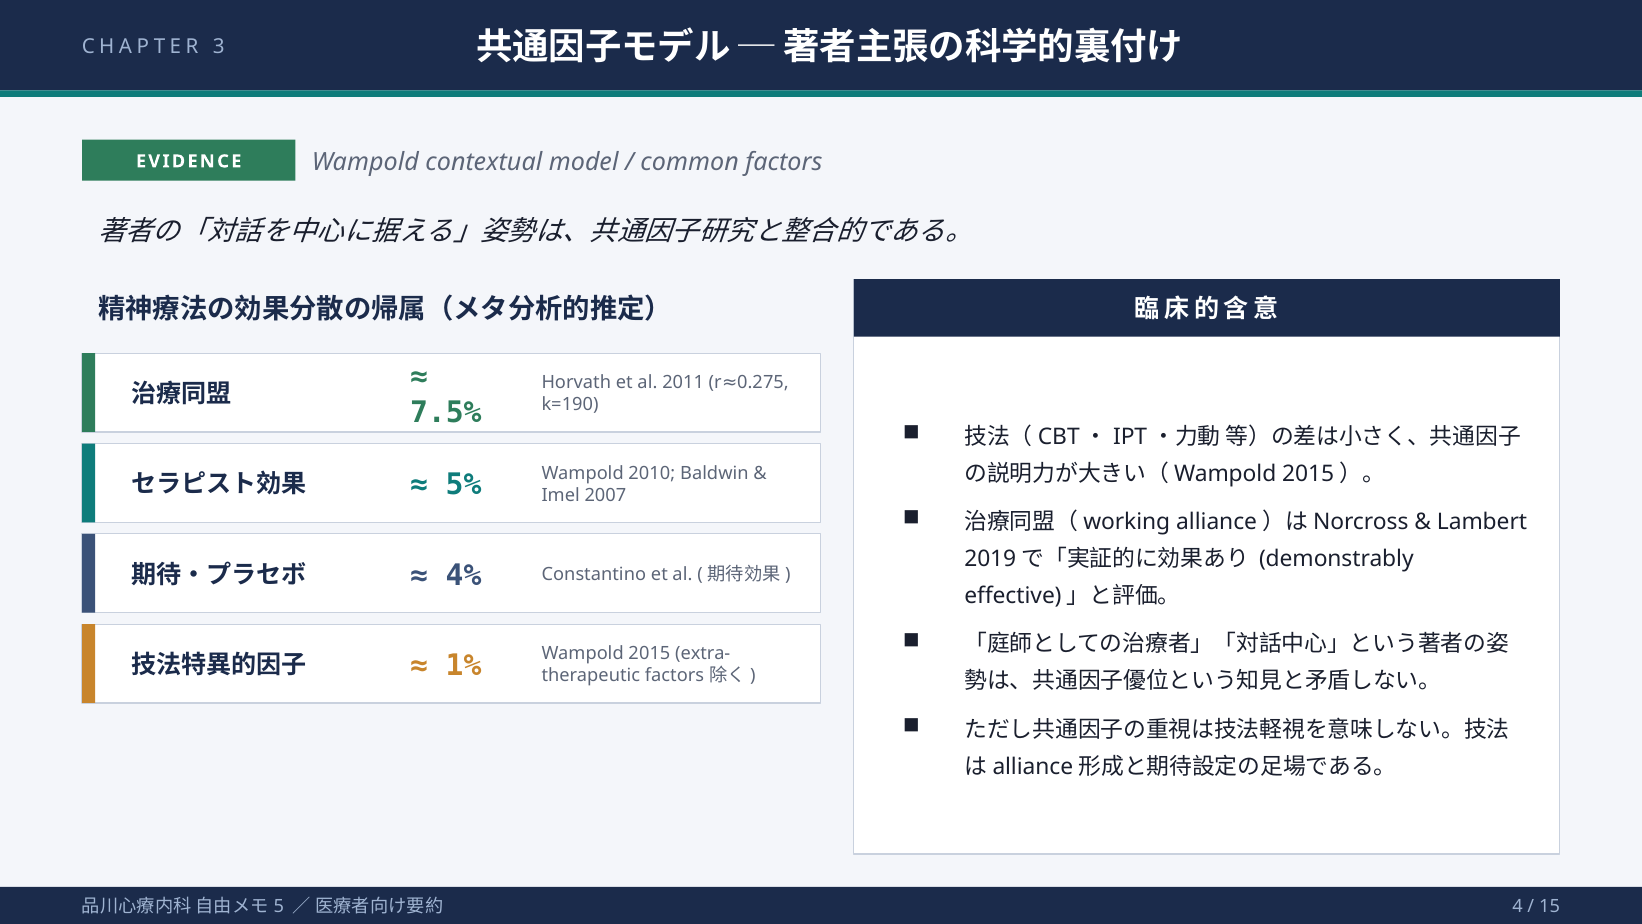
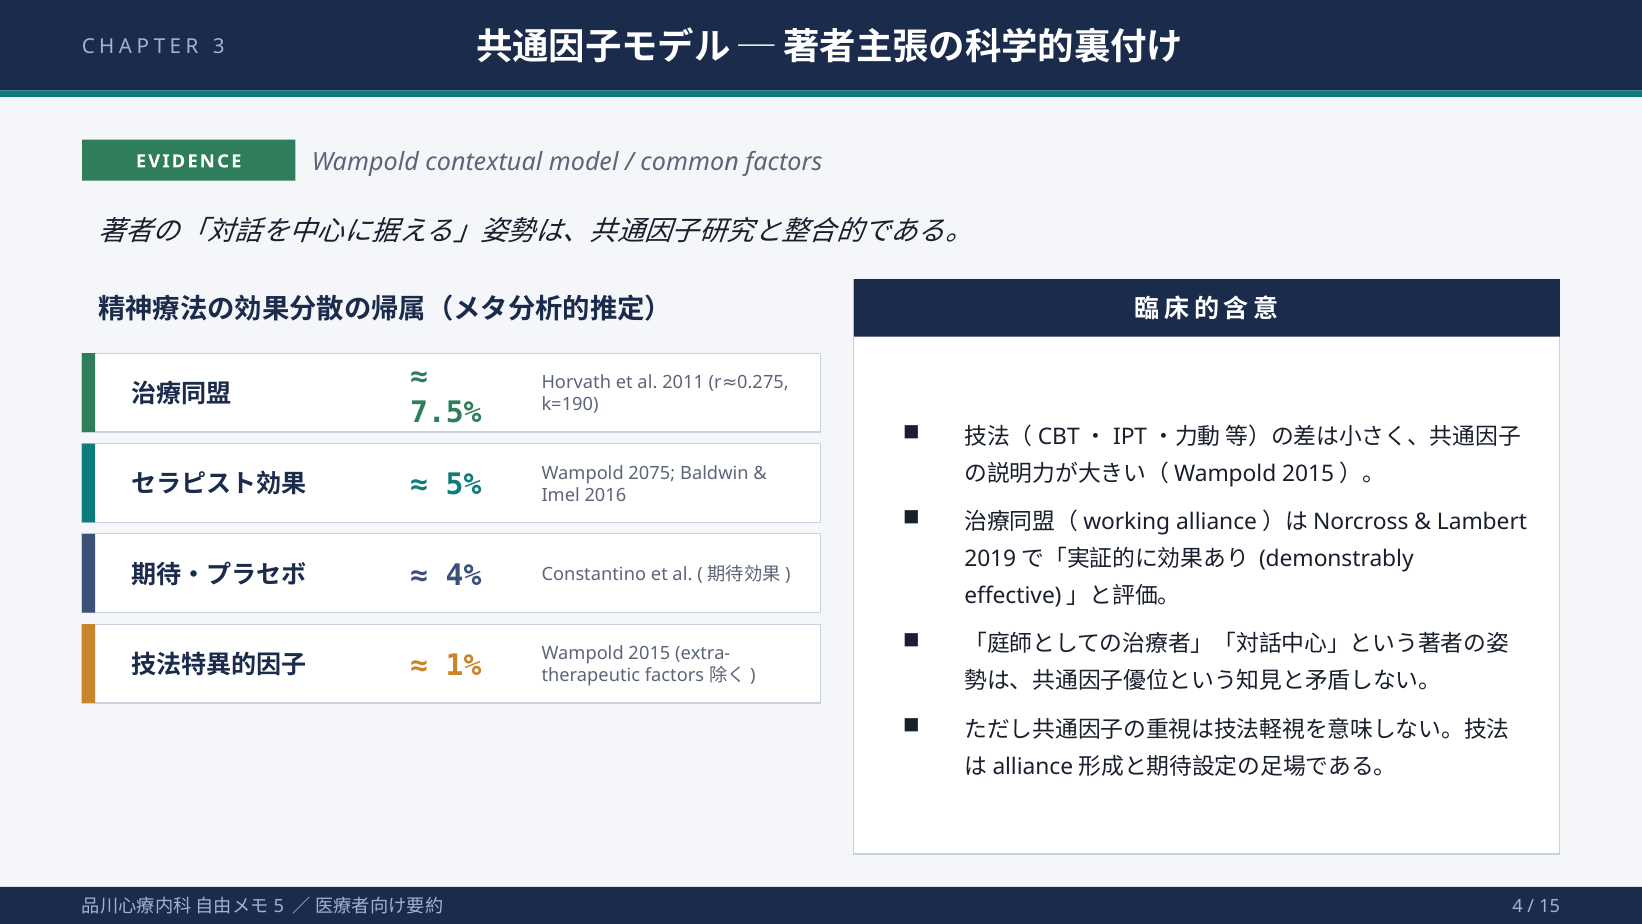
2010: 2010 -> 2075
2007: 2007 -> 2016
